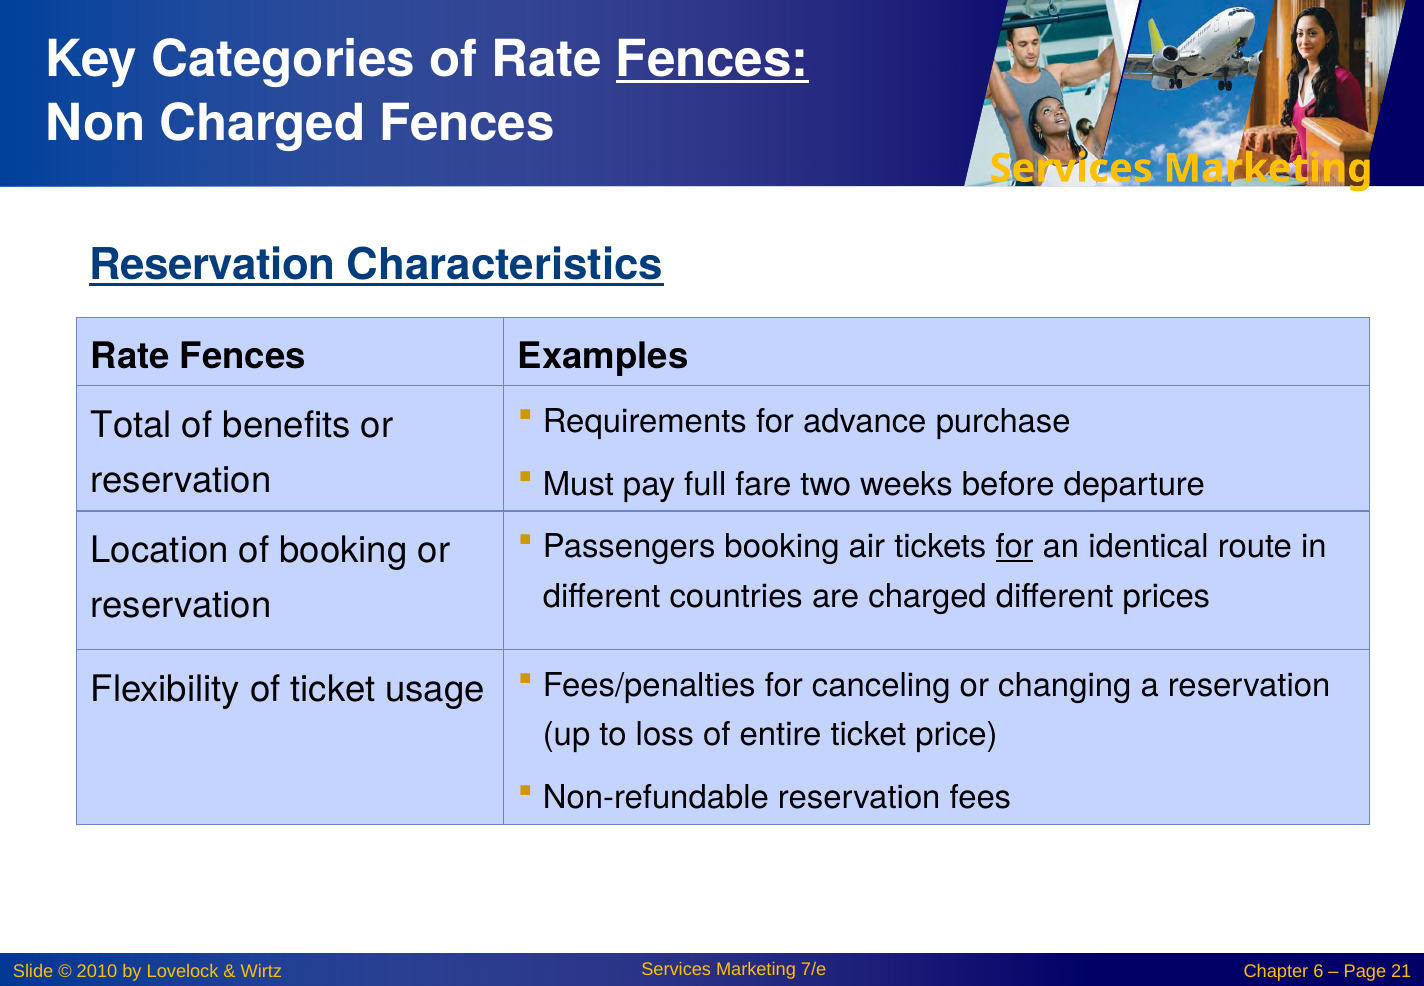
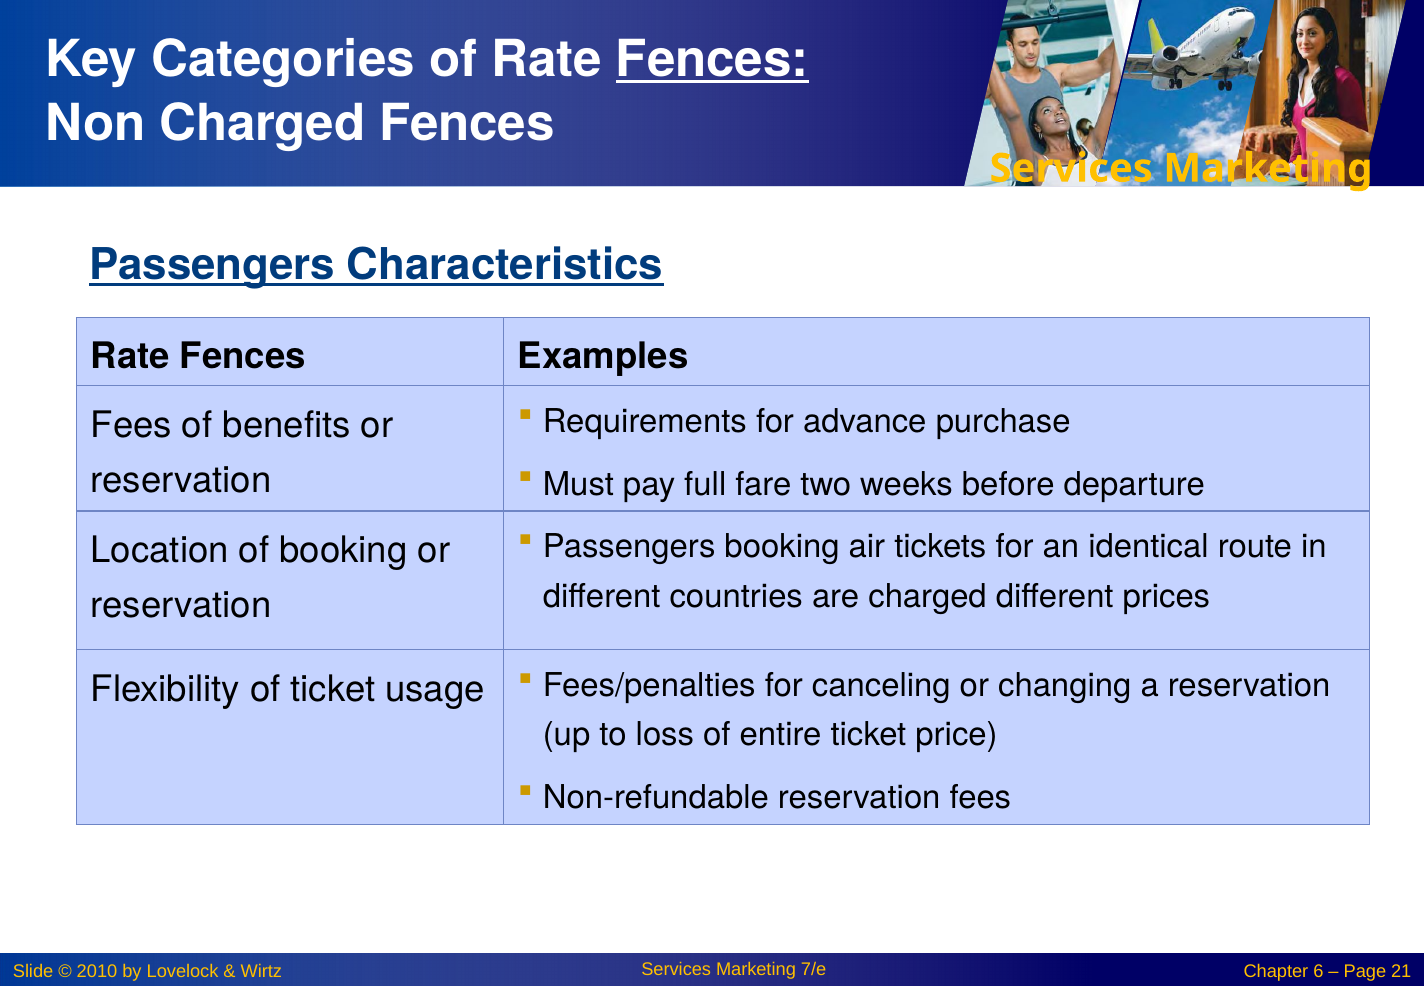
Reservation at (212, 265): Reservation -> Passengers
Total at (131, 425): Total -> Fees
for at (1015, 547) underline: present -> none
